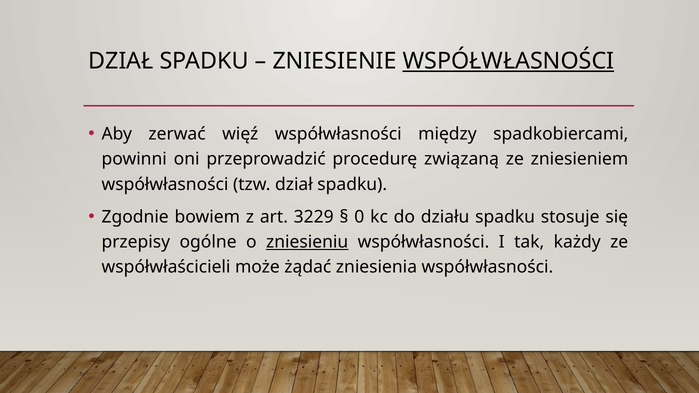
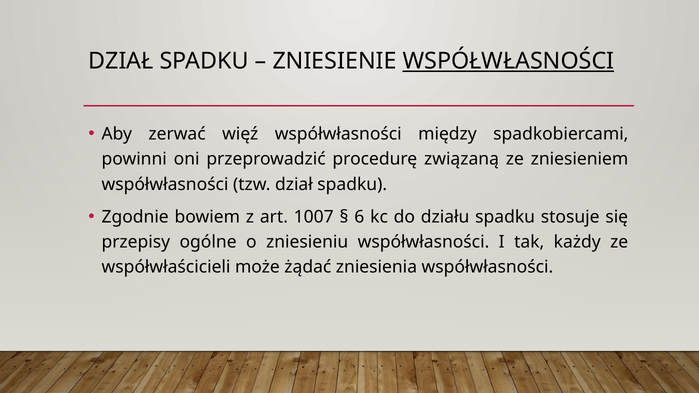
3229: 3229 -> 1007
0: 0 -> 6
zniesieniu underline: present -> none
